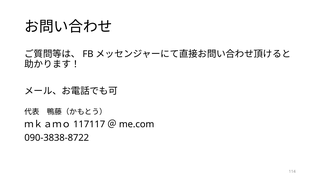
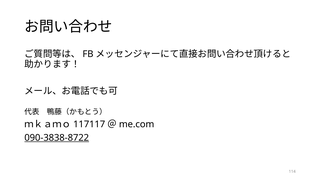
090-3838-8722 underline: none -> present
